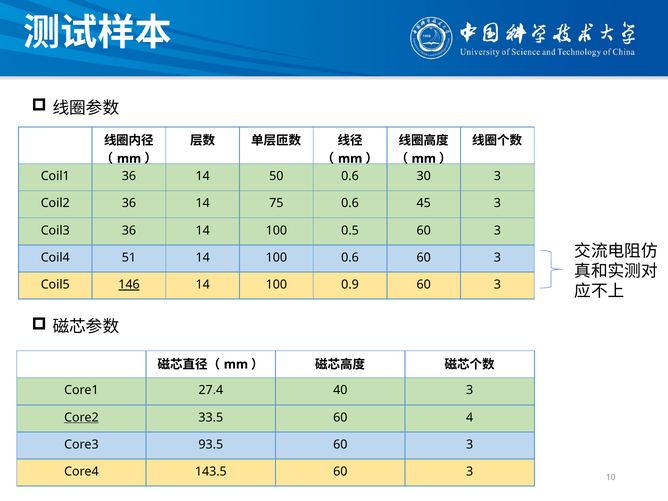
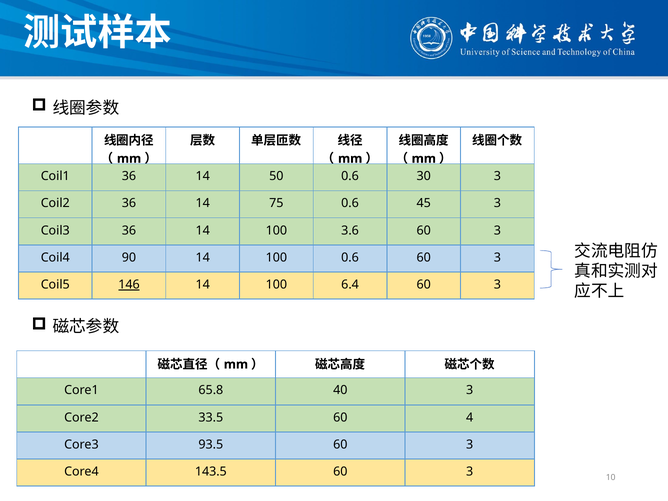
0.5: 0.5 -> 3.6
51: 51 -> 90
0.9: 0.9 -> 6.4
27.4: 27.4 -> 65.8
Core2 underline: present -> none
